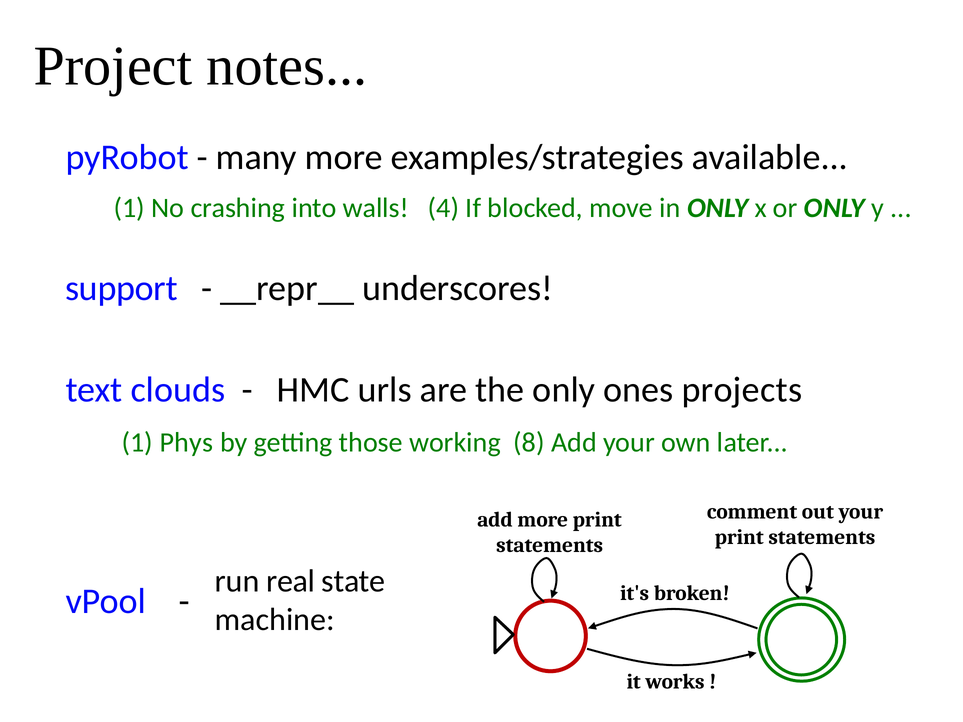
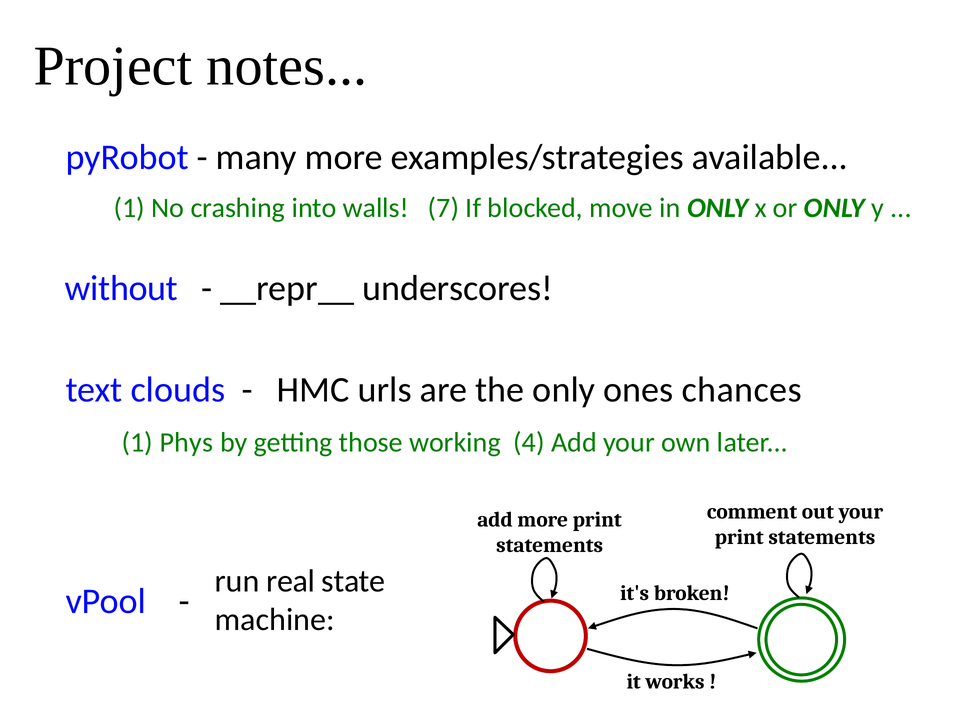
4: 4 -> 7
support: support -> without
projects: projects -> chances
8: 8 -> 4
